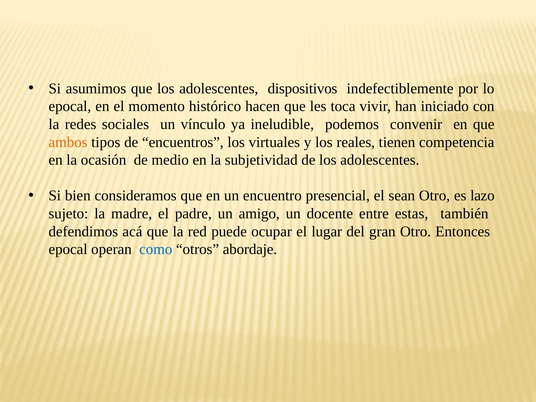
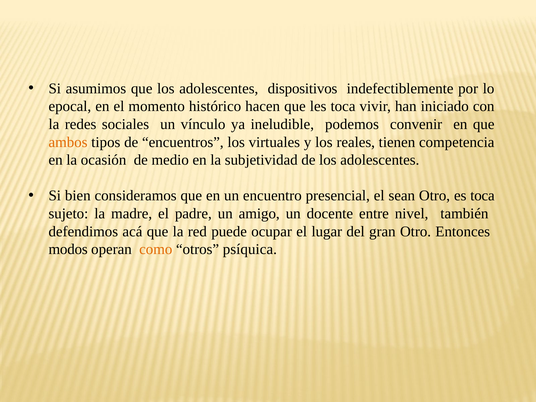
es lazo: lazo -> toca
estas: estas -> nivel
epocal at (68, 249): epocal -> modos
como colour: blue -> orange
abordaje: abordaje -> psíquica
